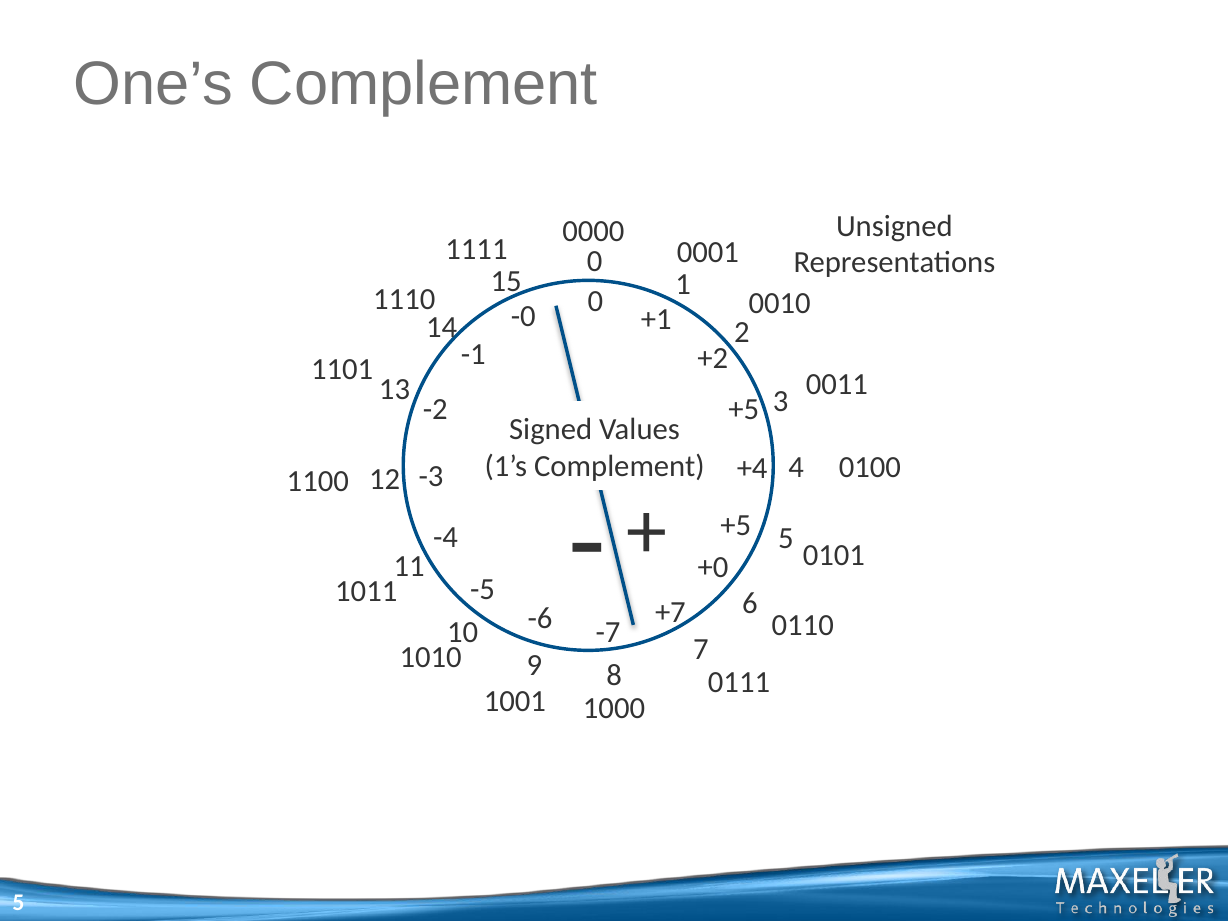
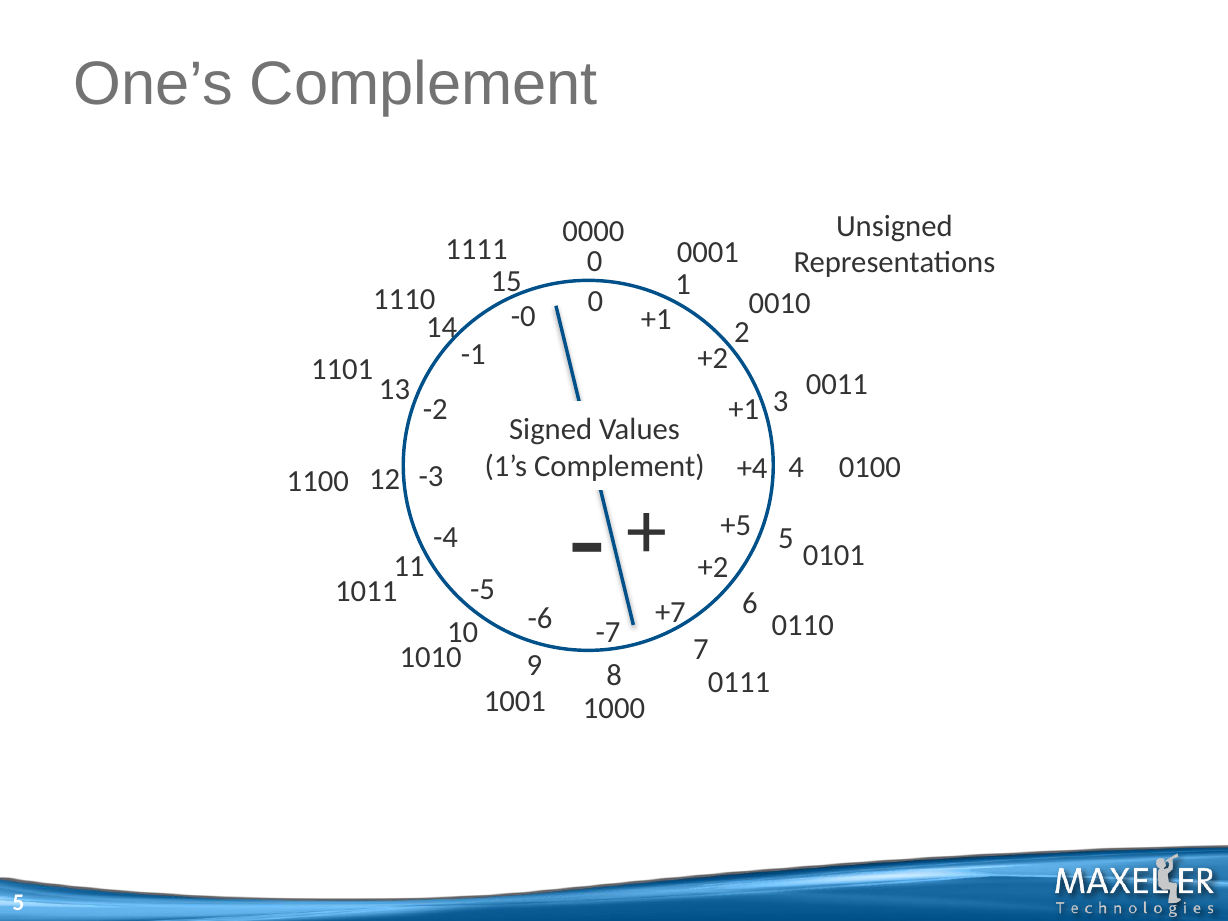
+5 at (744, 409): +5 -> +1
+0 at (713, 568): +0 -> +2
